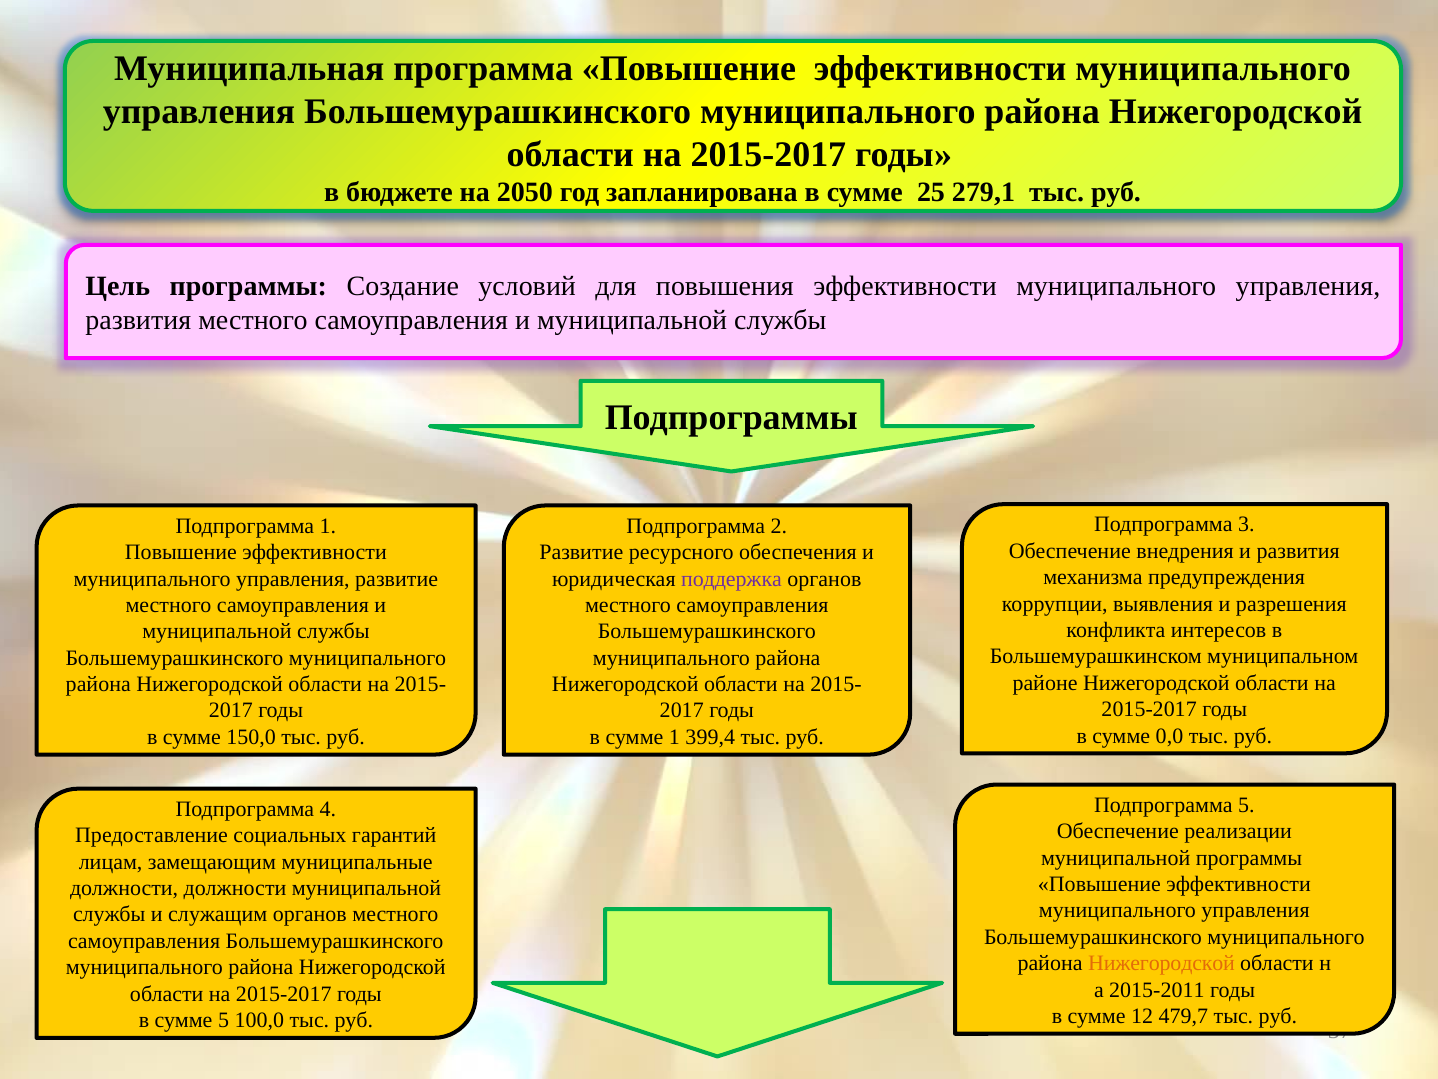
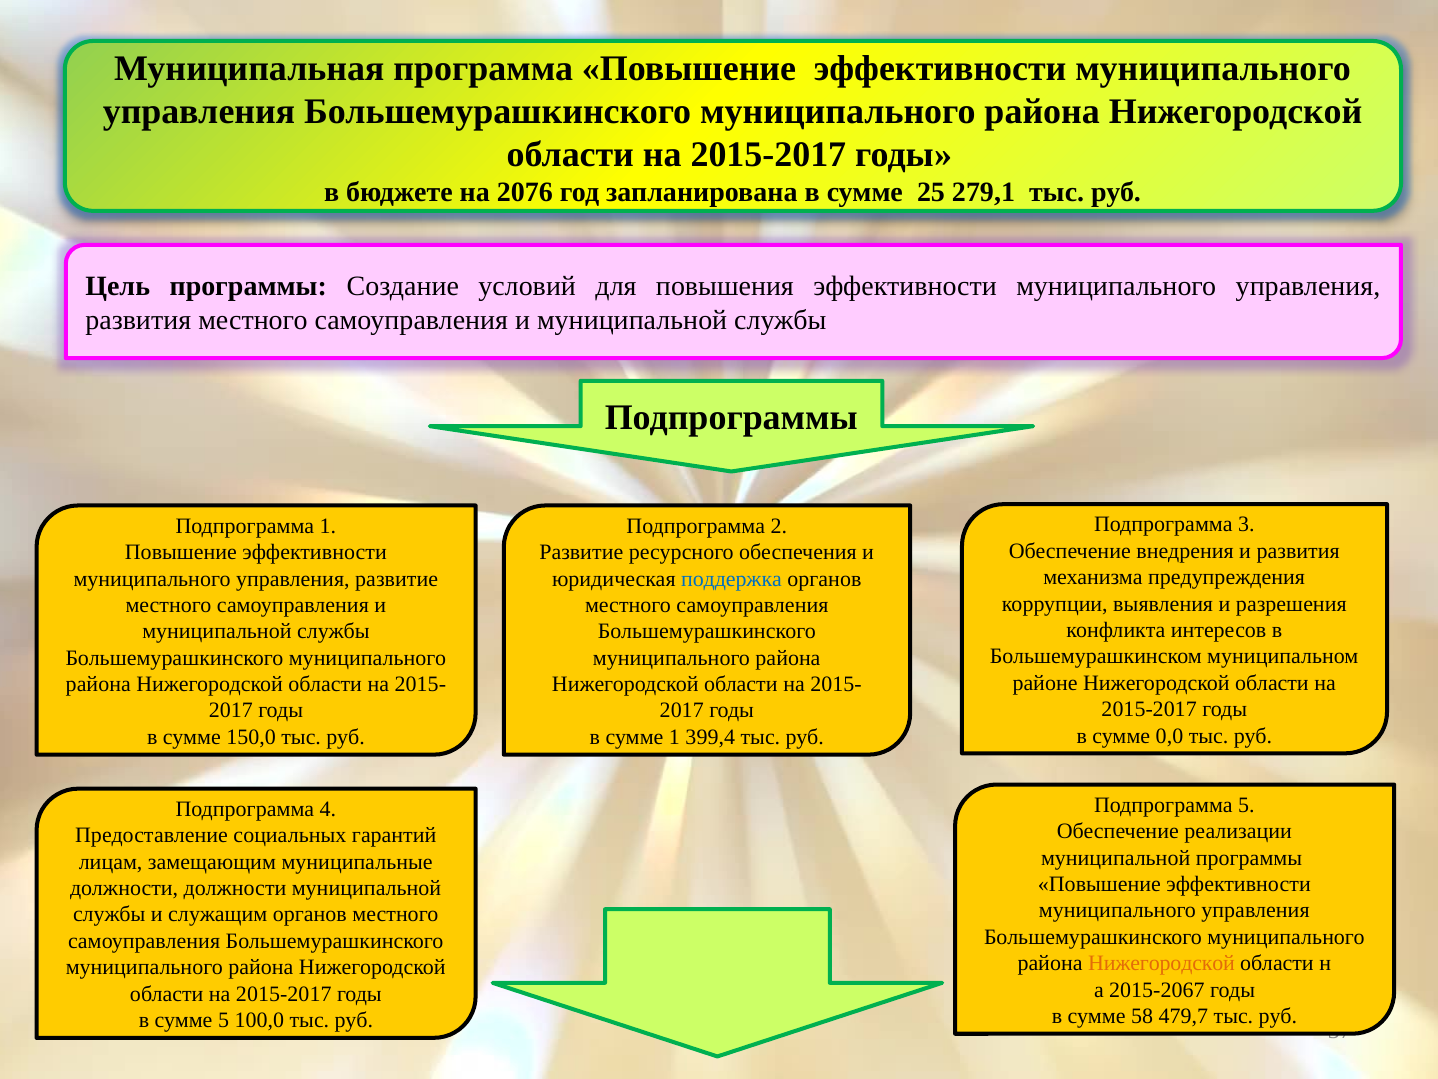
2050: 2050 -> 2076
поддержка colour: purple -> blue
2015-2011: 2015-2011 -> 2015-2067
12: 12 -> 58
